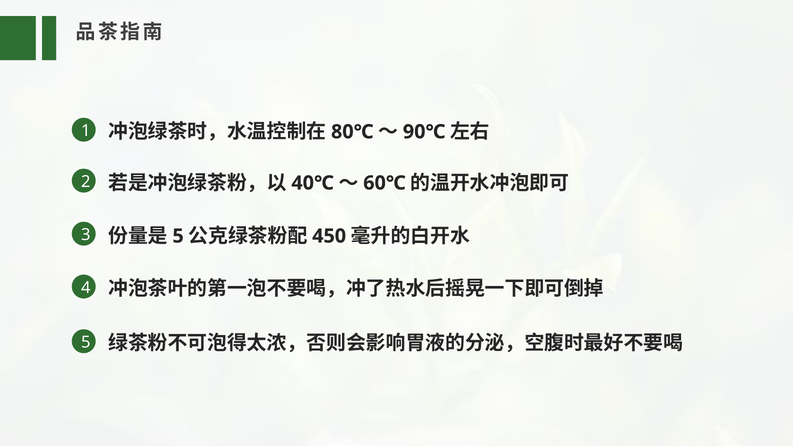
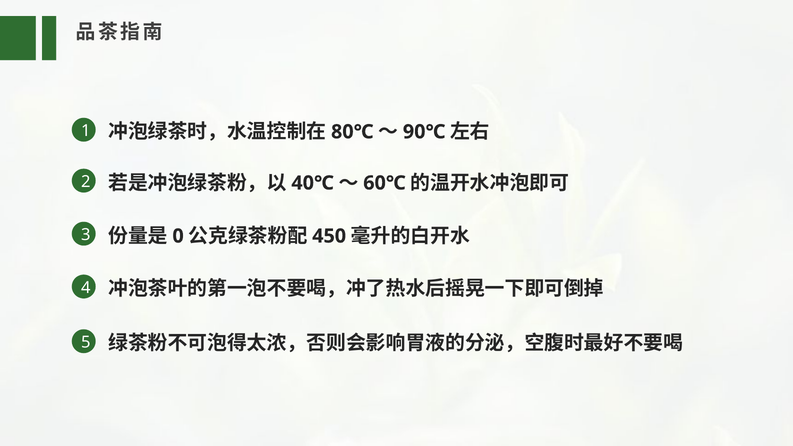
5 at (178, 236): 5 -> 0
